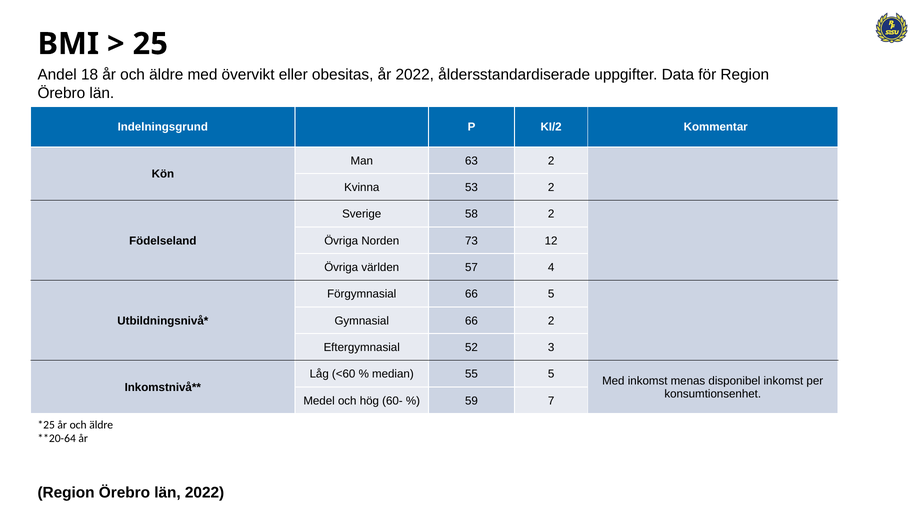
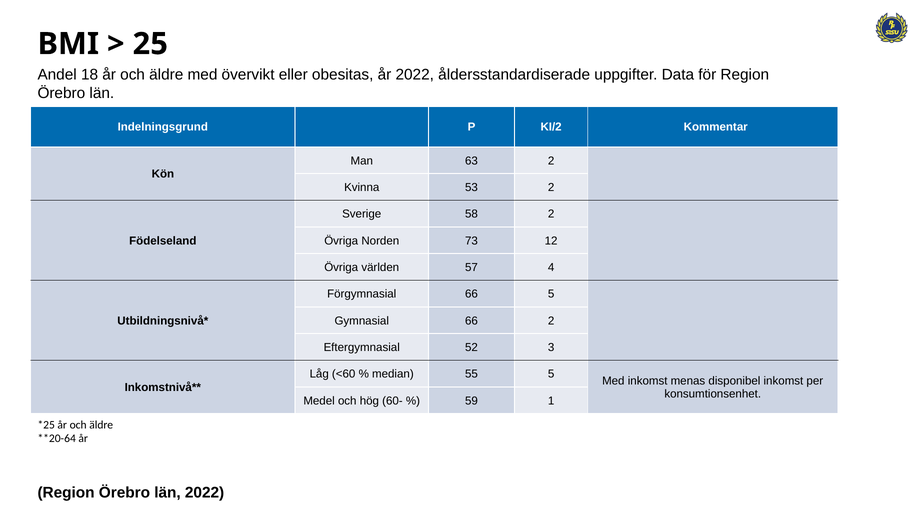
7: 7 -> 1
